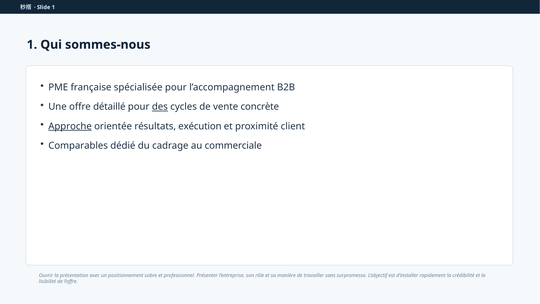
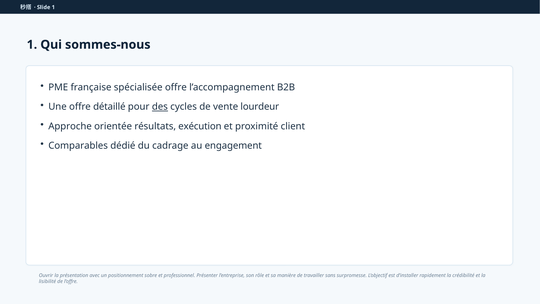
spécialisée pour: pour -> offre
concrète: concrète -> lourdeur
Approche underline: present -> none
commerciale: commerciale -> engagement
